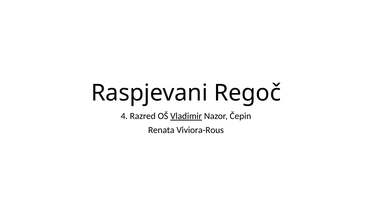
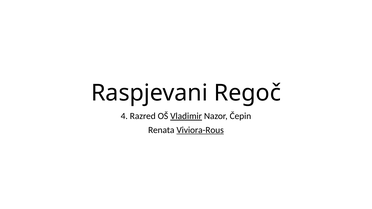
Viviora-Rous underline: none -> present
